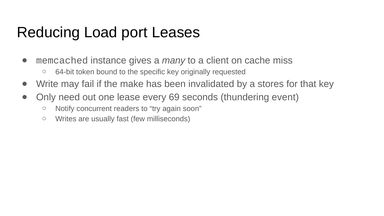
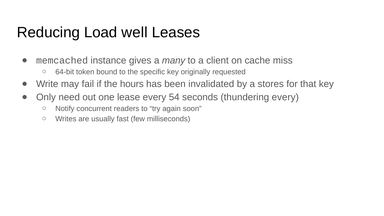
port: port -> well
make: make -> hours
69: 69 -> 54
thundering event: event -> every
